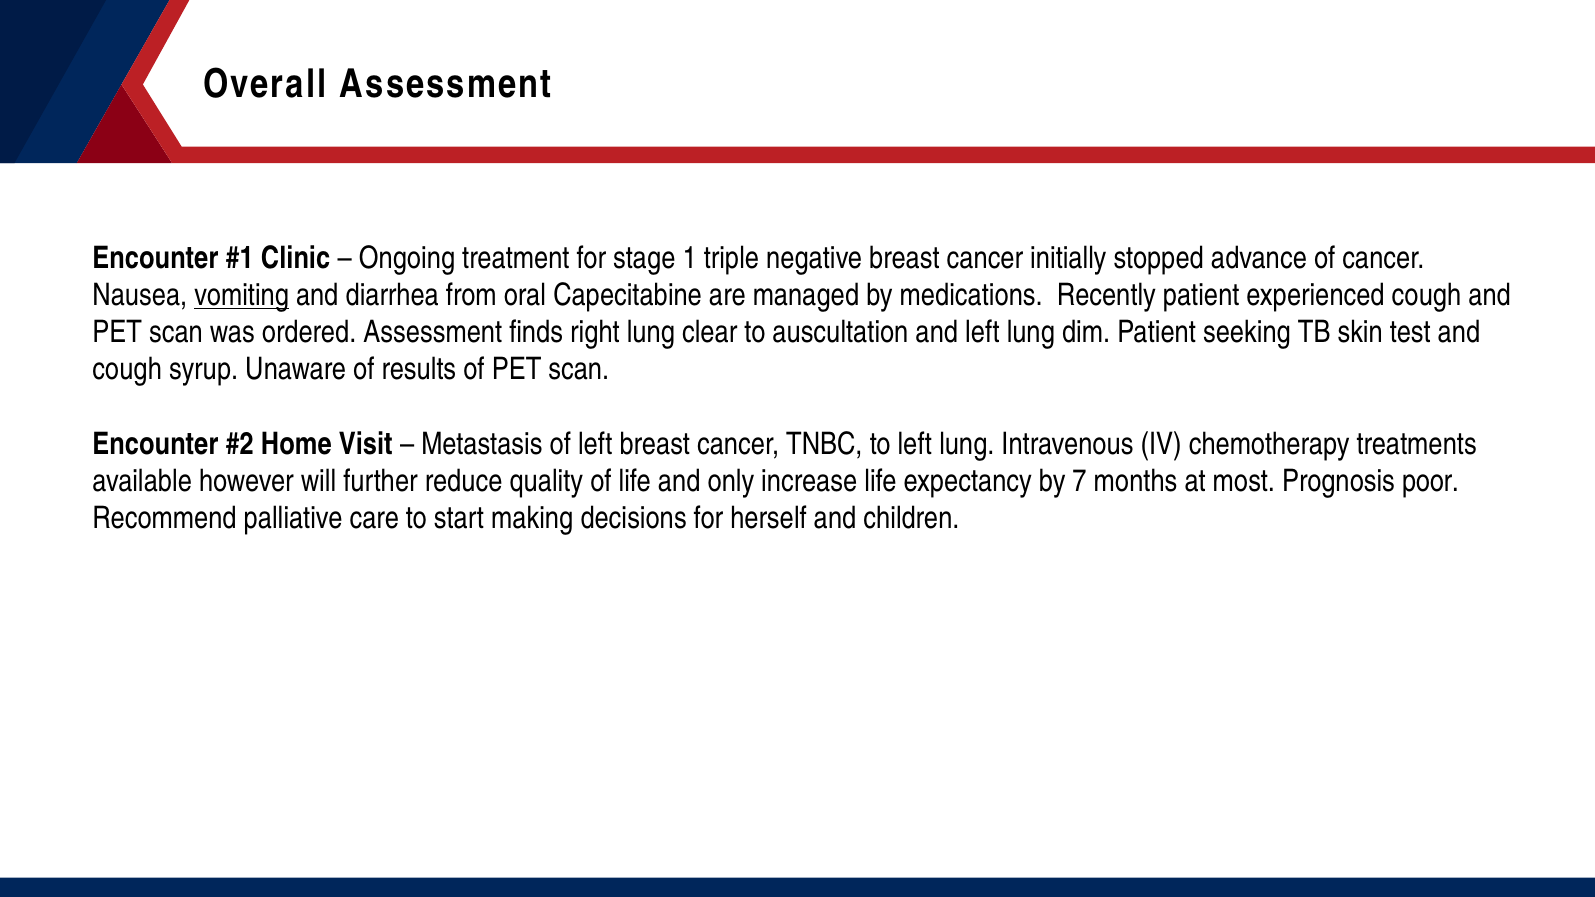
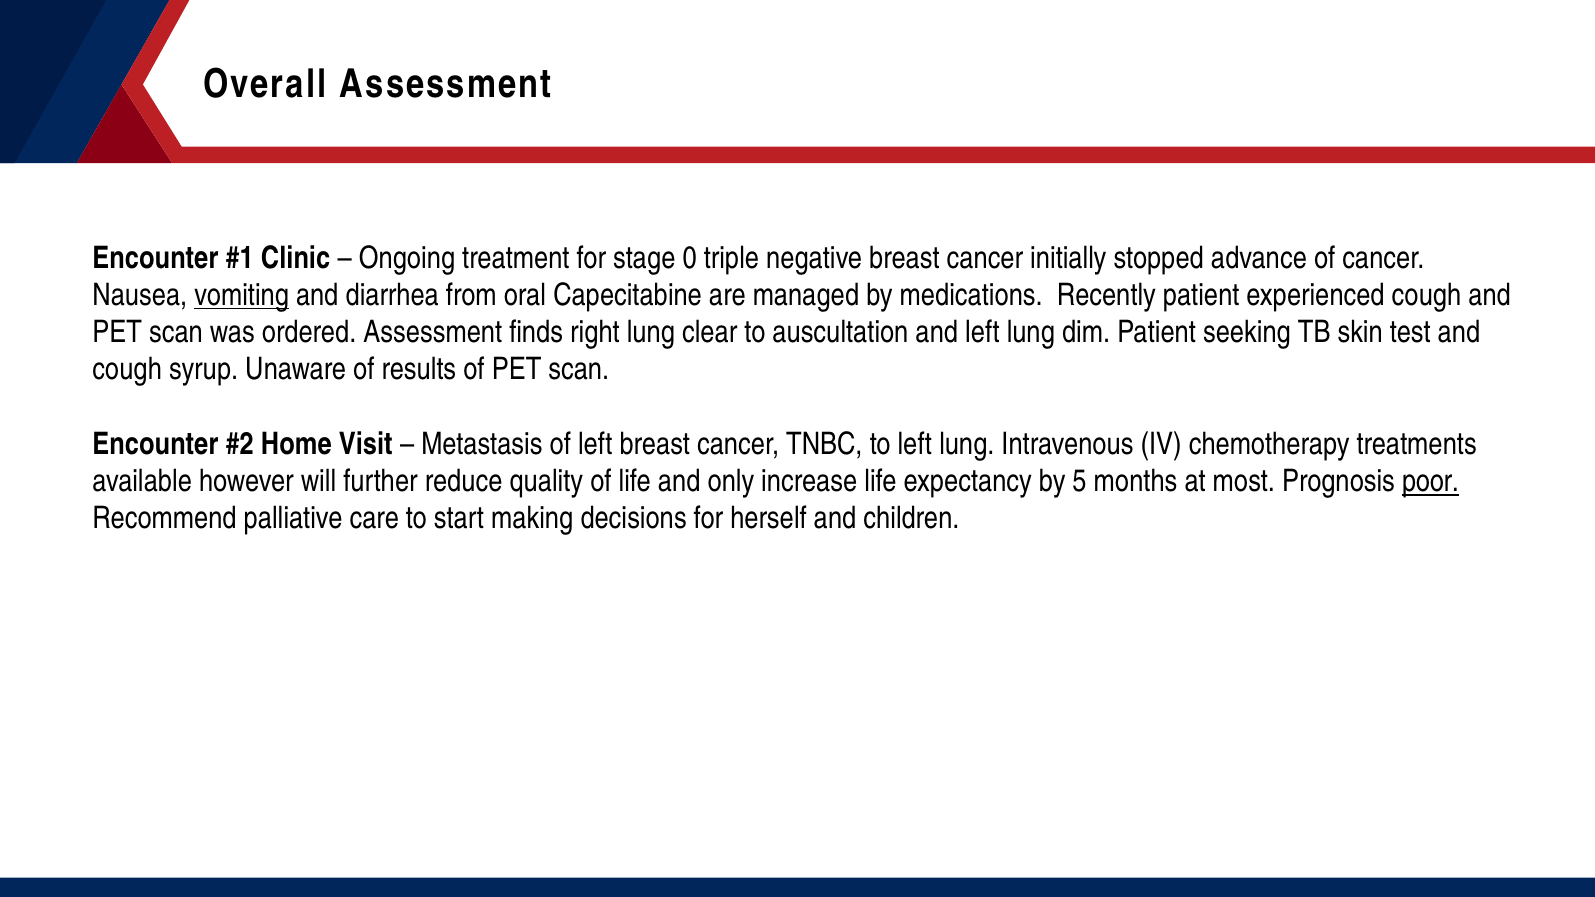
1: 1 -> 0
7: 7 -> 5
poor underline: none -> present
